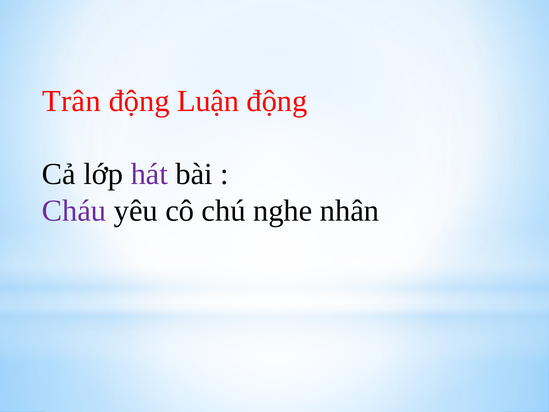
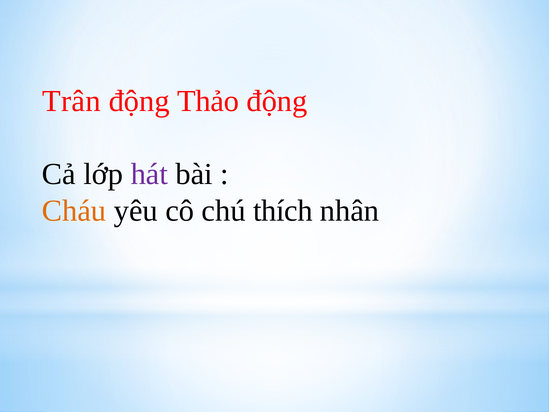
Luận: Luận -> Thảo
Cháu colour: purple -> orange
nghe: nghe -> thích
